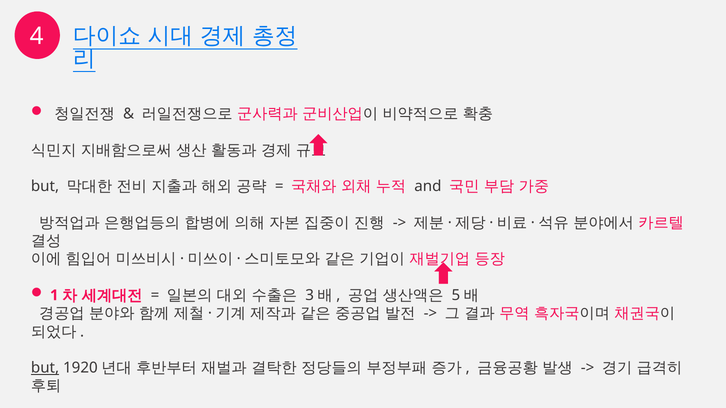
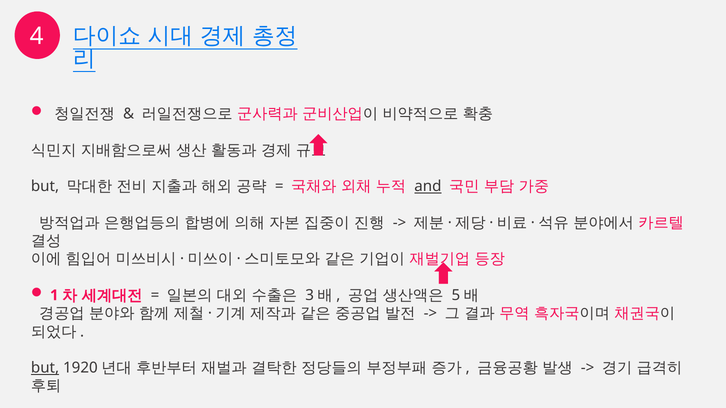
and underline: none -> present
